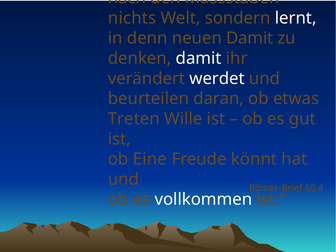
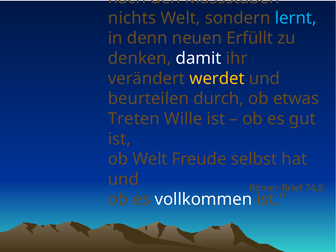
lernt colour: white -> light blue
neuen Damit: Damit -> Erfüllt
werdet colour: white -> yellow
daran: daran -> durch
ob Eine: Eine -> Welt
könnt: könnt -> selbst
60,4: 60,4 -> 74,8
